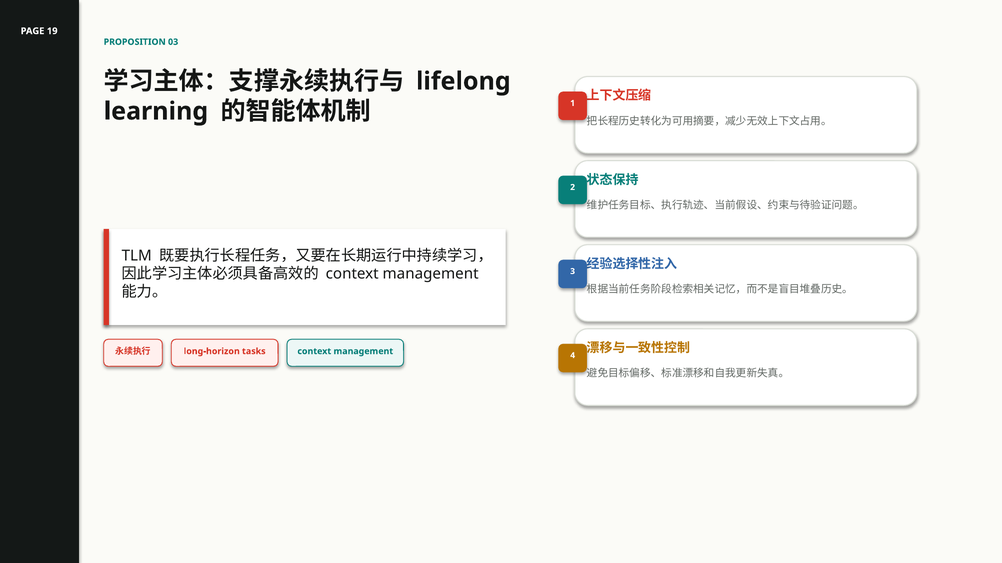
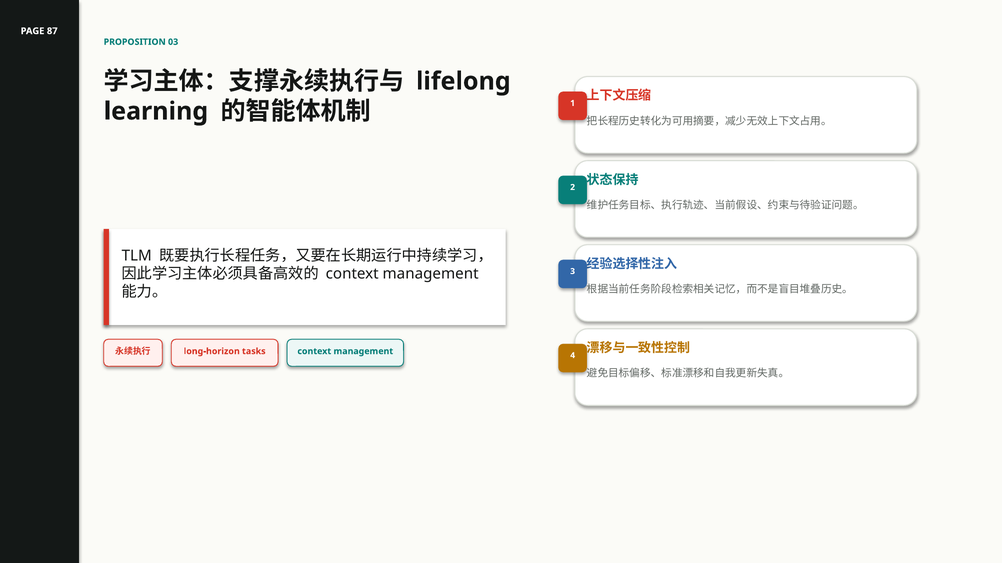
19: 19 -> 87
